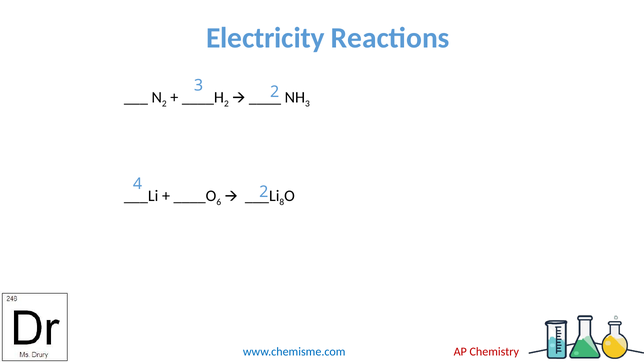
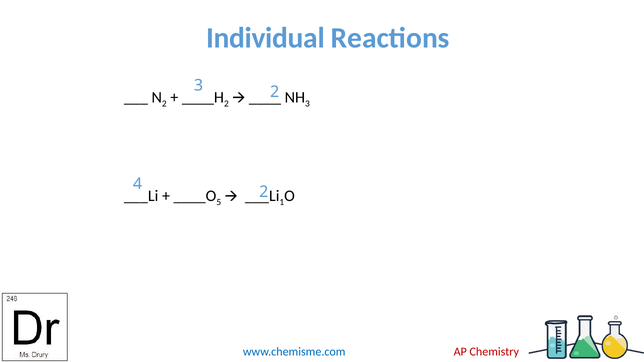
Electricity: Electricity -> Individual
6: 6 -> 5
8: 8 -> 1
